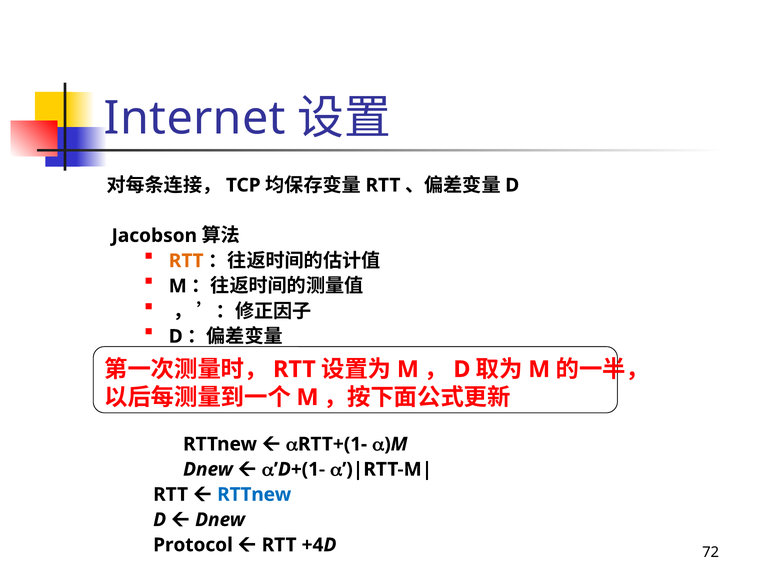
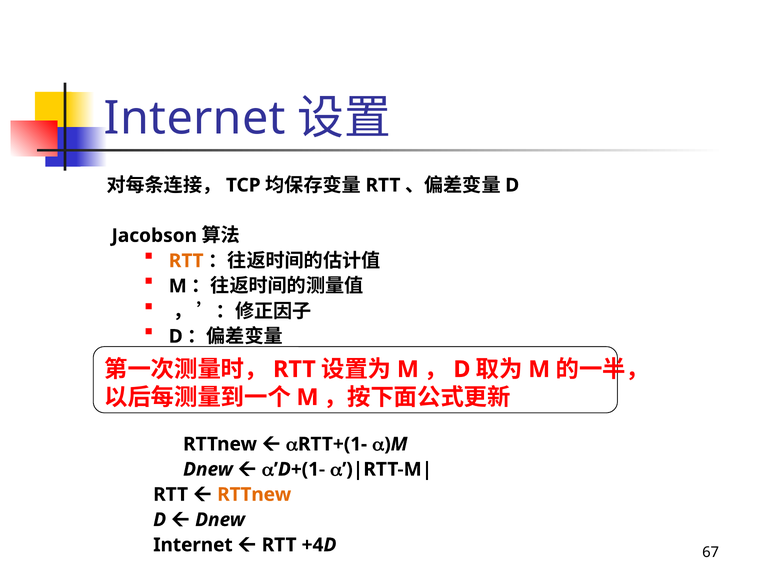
RTTnew at (254, 495) colour: blue -> orange
Protocol at (193, 546): Protocol -> Internet
72: 72 -> 67
